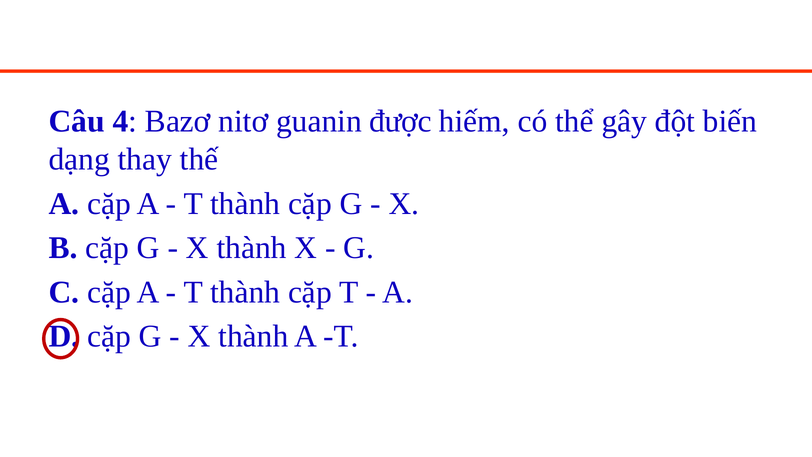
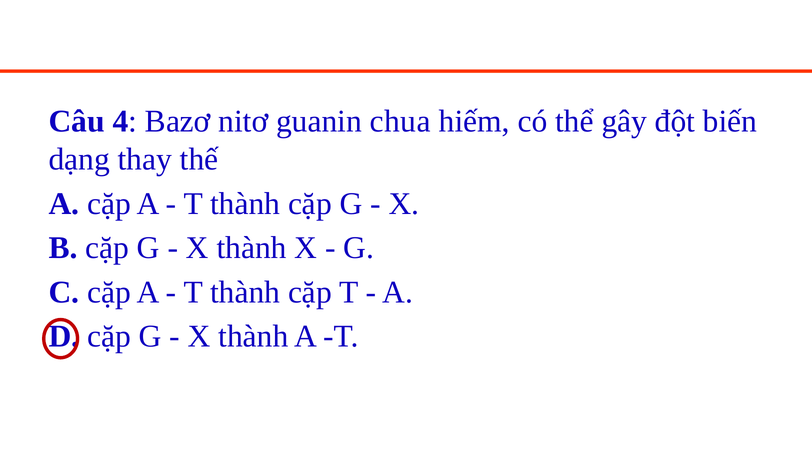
được: được -> chua
